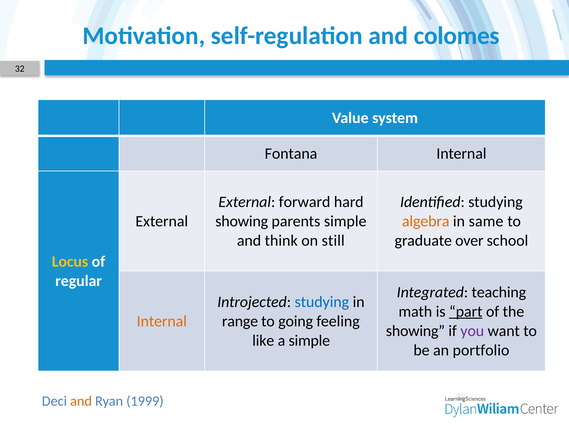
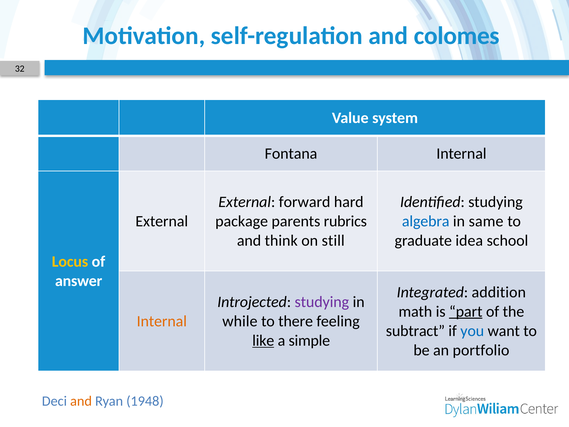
showing at (242, 221): showing -> package
parents simple: simple -> rubrics
algebra colour: orange -> blue
over: over -> idea
regular: regular -> answer
teaching: teaching -> addition
studying at (322, 302) colour: blue -> purple
range: range -> while
going: going -> there
showing at (415, 331): showing -> subtract
you colour: purple -> blue
like underline: none -> present
1999: 1999 -> 1948
